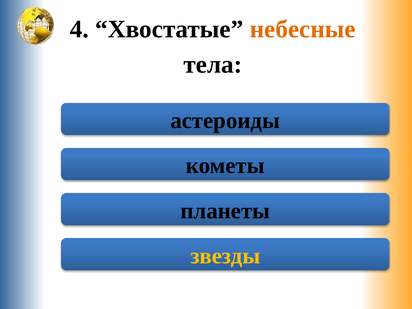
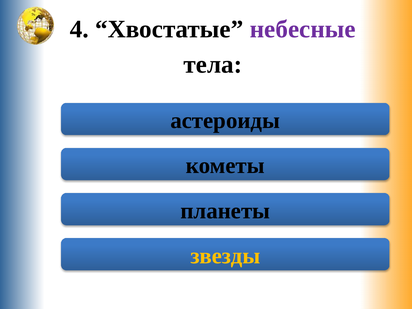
небесные colour: orange -> purple
